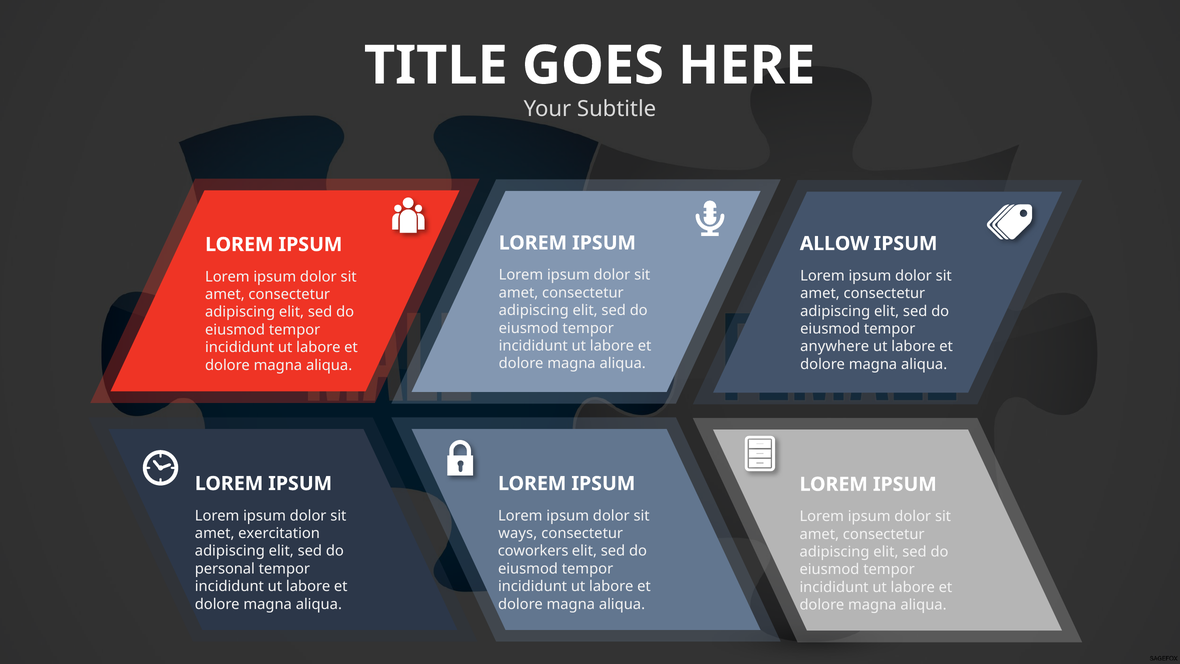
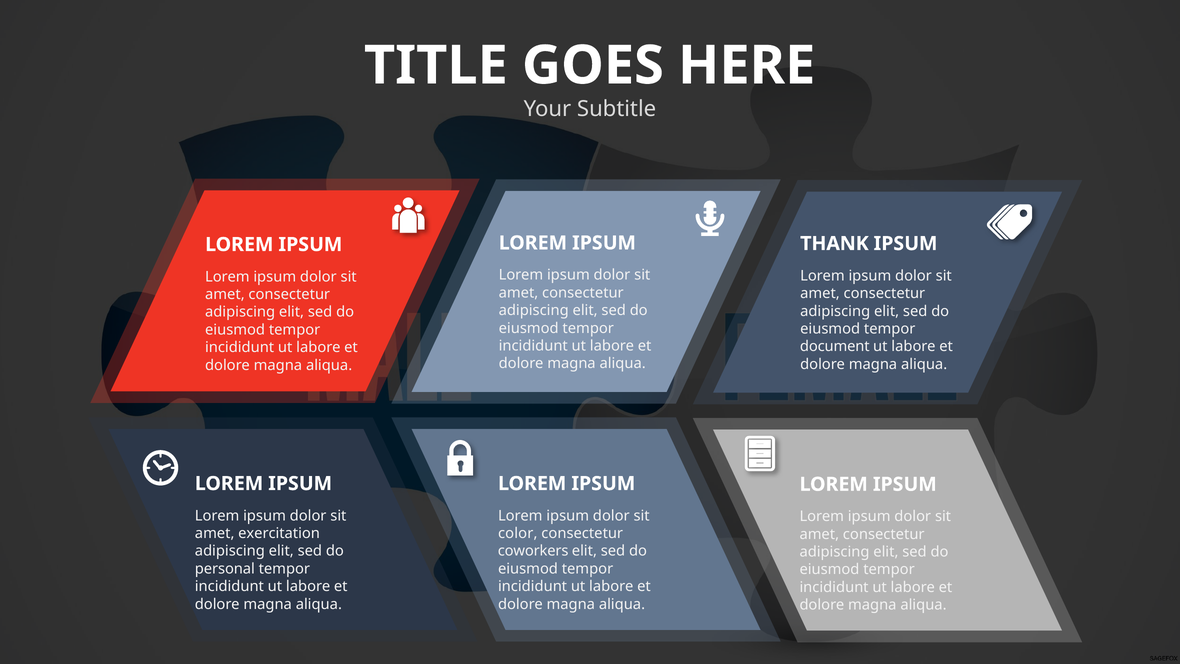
ALLOW: ALLOW -> THANK
anywhere: anywhere -> document
ways: ways -> color
